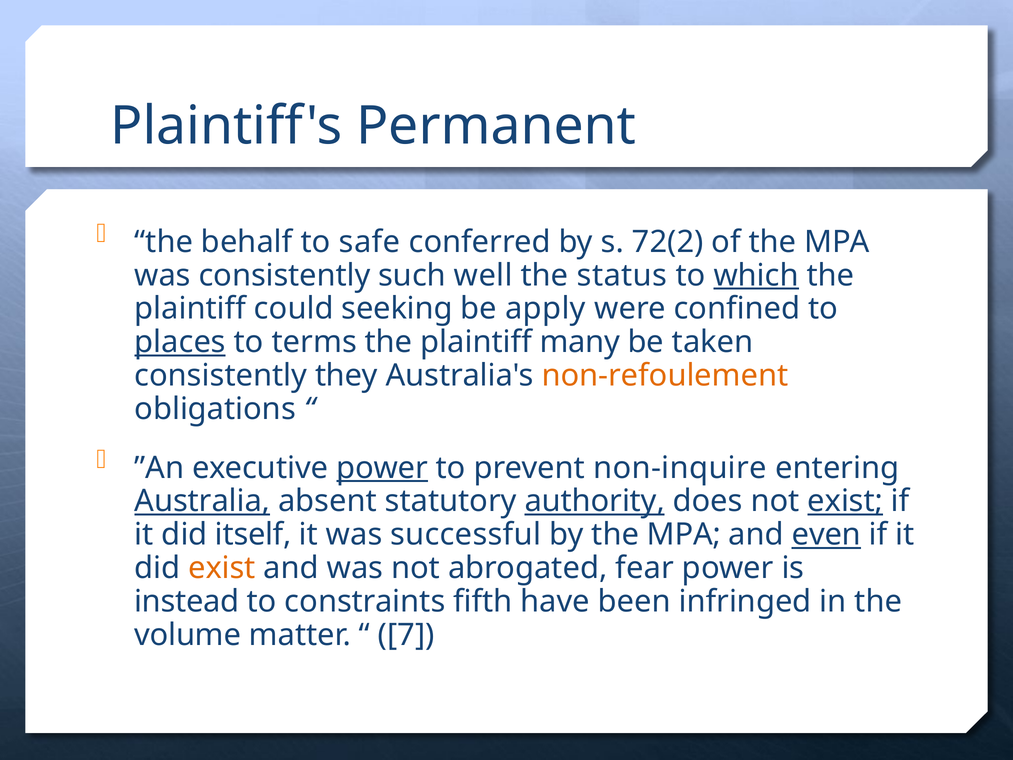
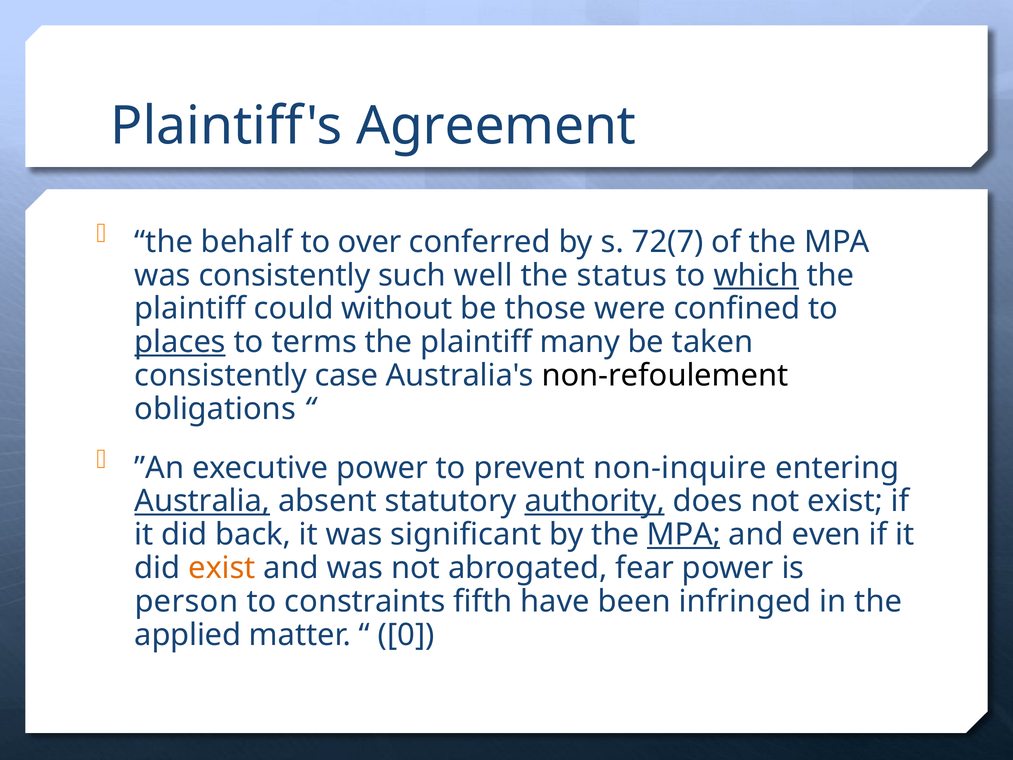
Permanent: Permanent -> Agreement
safe: safe -> over
72(2: 72(2 -> 72(7
seeking: seeking -> without
apply: apply -> those
they: they -> case
non-refoulement colour: orange -> black
power at (382, 468) underline: present -> none
exist at (845, 501) underline: present -> none
itself: itself -> back
successful: successful -> significant
MPA at (684, 534) underline: none -> present
even underline: present -> none
instead: instead -> person
volume: volume -> applied
7: 7 -> 0
